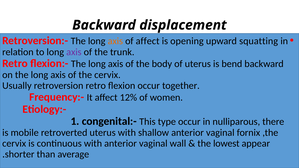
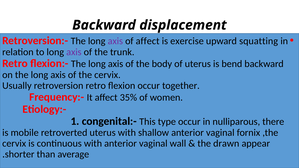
axis at (115, 41) colour: orange -> purple
opening: opening -> exercise
12%: 12% -> 35%
lowest: lowest -> drawn
